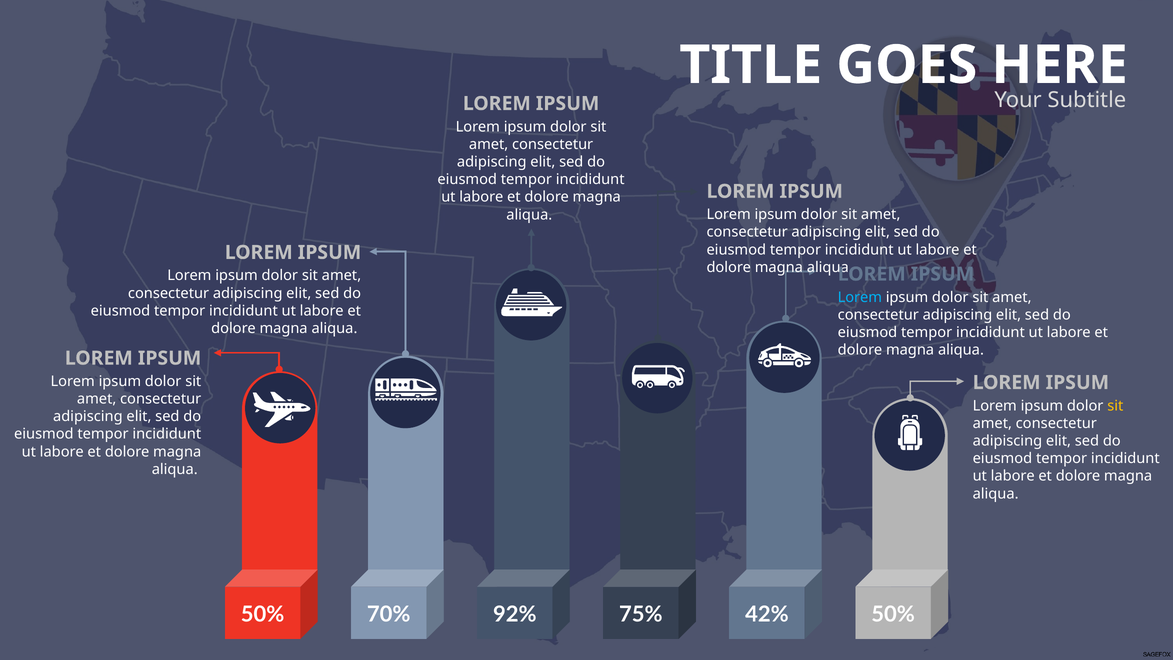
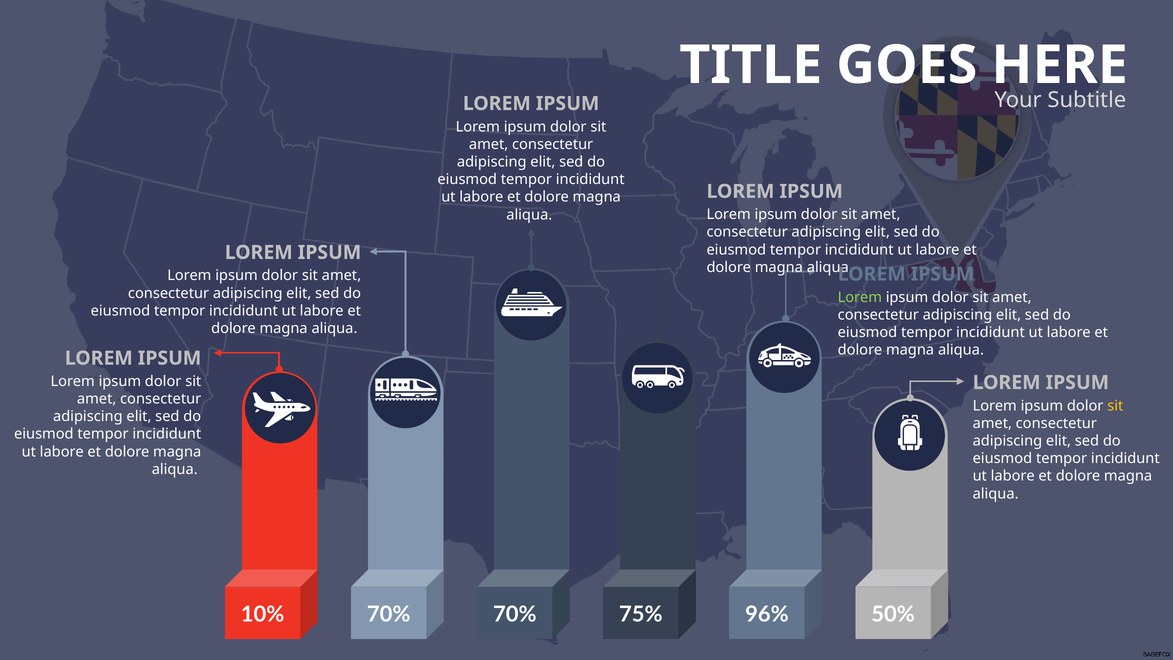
Lorem at (860, 297) colour: light blue -> light green
50% at (263, 614): 50% -> 10%
70% 92%: 92% -> 70%
42%: 42% -> 96%
